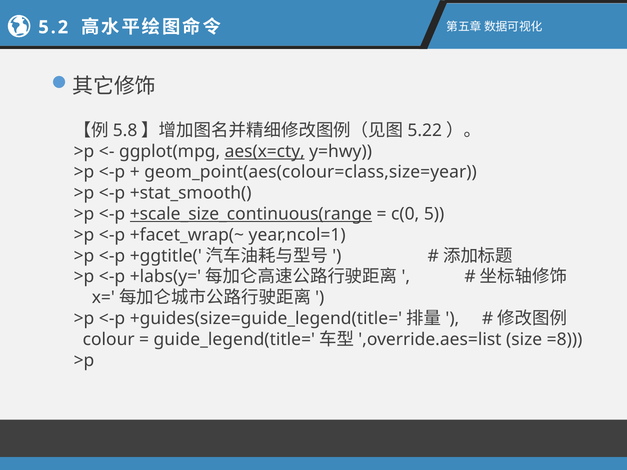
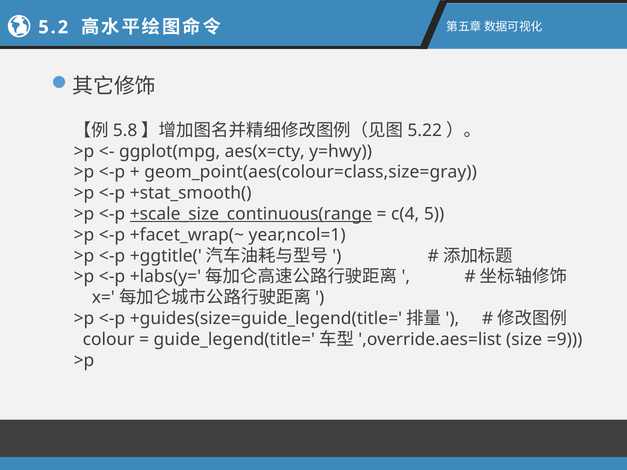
aes(x=cty underline: present -> none
geom_point(aes(colour=class,size=year: geom_point(aes(colour=class,size=year -> geom_point(aes(colour=class,size=gray
c(0: c(0 -> c(4
=8: =8 -> =9
